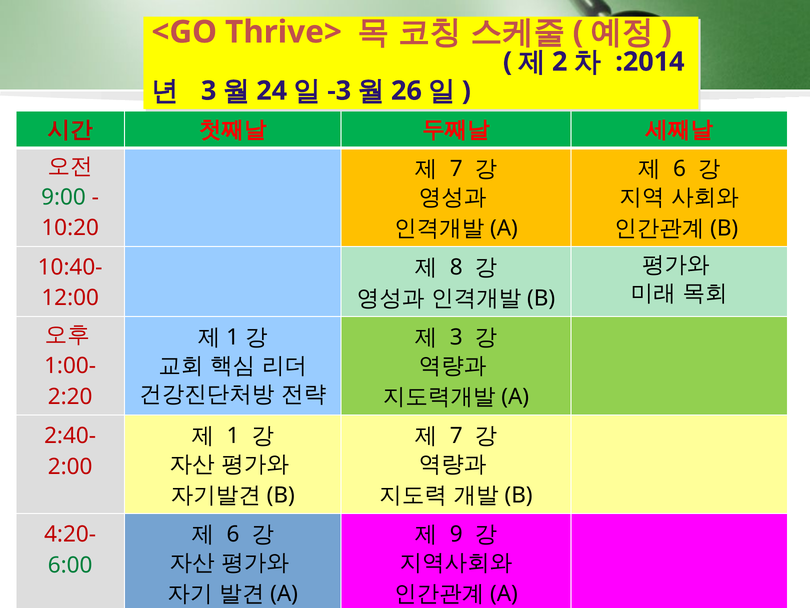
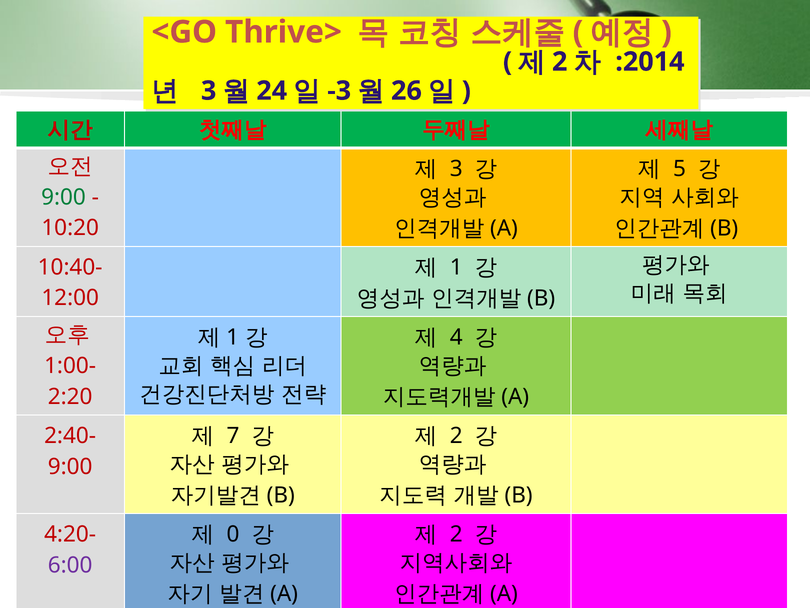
7 at (456, 168): 7 -> 3
6 at (680, 168): 6 -> 5
8 at (456, 267): 8 -> 1
3 at (456, 337): 3 -> 4
1 at (233, 435): 1 -> 7
7 at (456, 435): 7 -> 2
2:00 at (70, 466): 2:00 -> 9:00
6 at (233, 534): 6 -> 0
9 at (456, 534): 9 -> 2
6:00 colour: green -> purple
